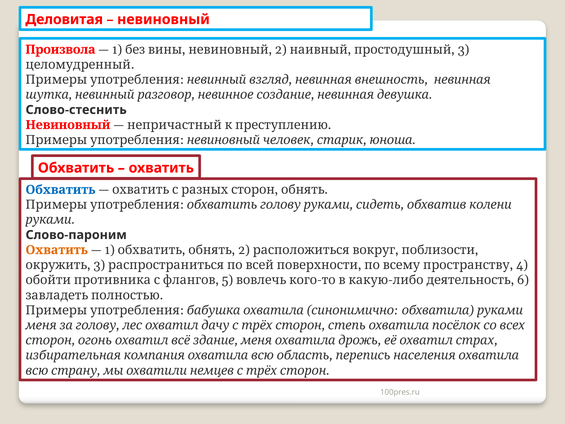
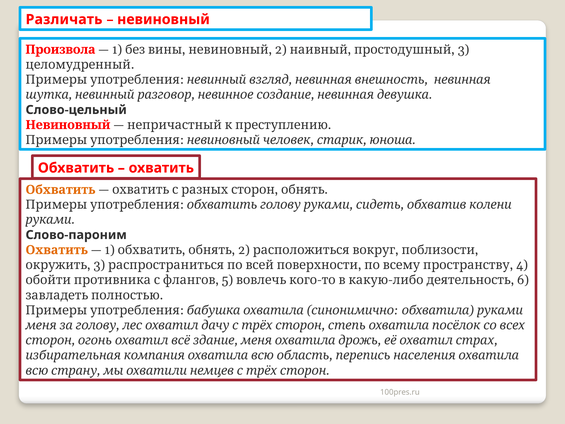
Деловитая: Деловитая -> Различать
Слово-стеснить: Слово-стеснить -> Слово-цельный
Обхватить at (60, 190) colour: blue -> orange
